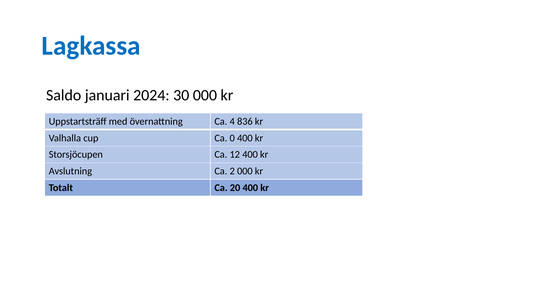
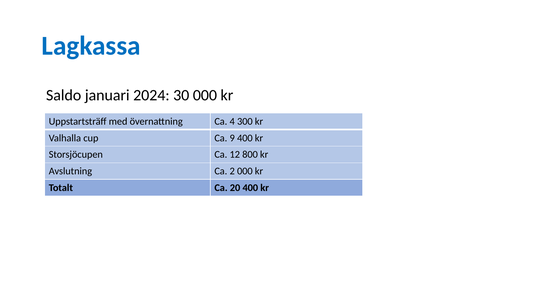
836: 836 -> 300
0: 0 -> 9
12 400: 400 -> 800
